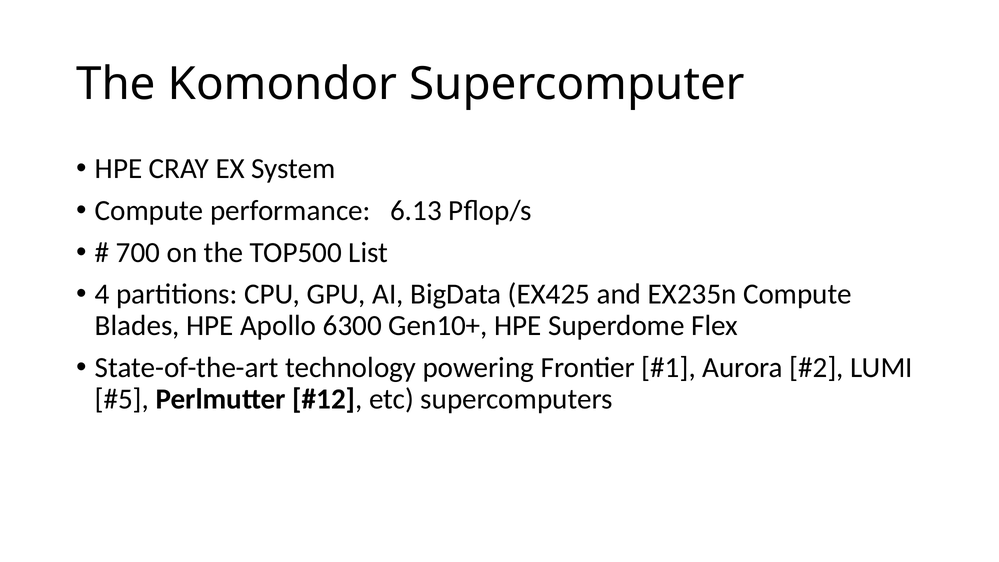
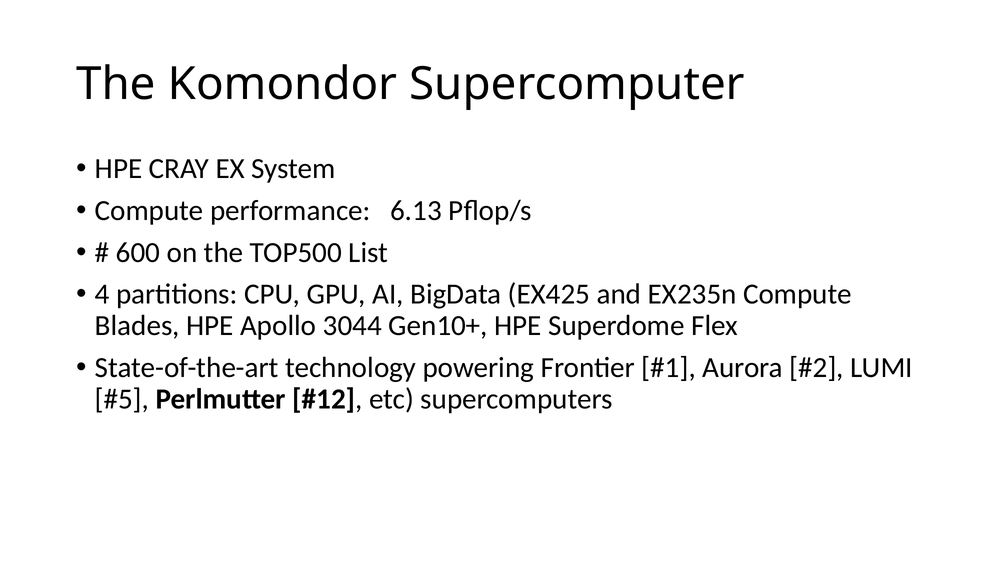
700: 700 -> 600
6300: 6300 -> 3044
